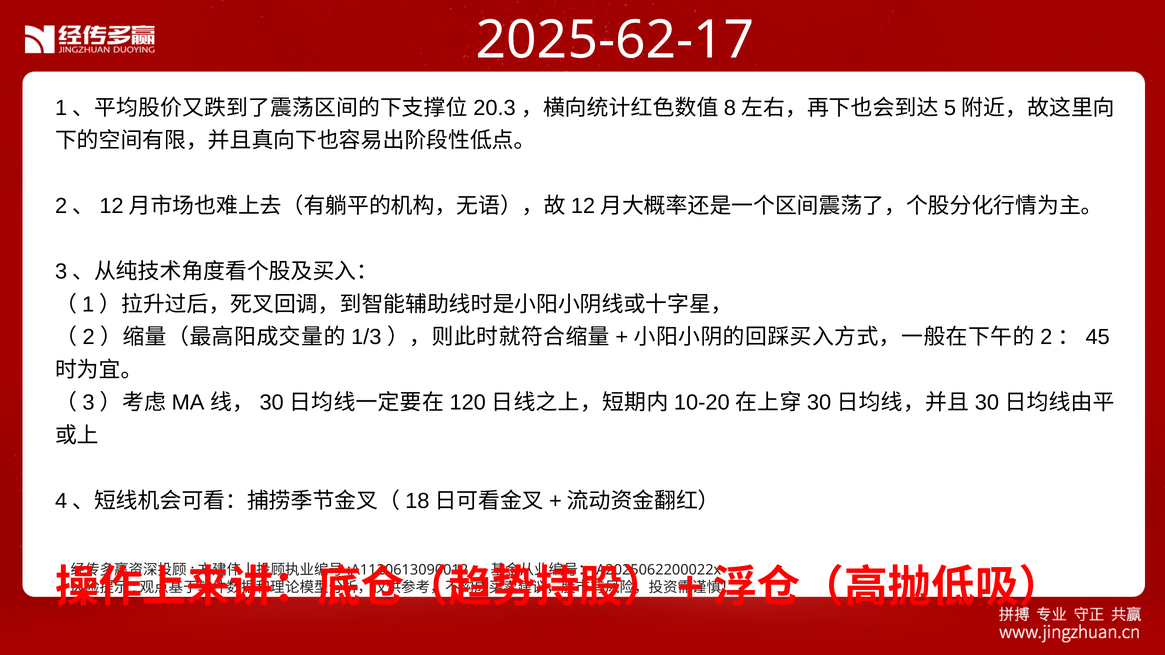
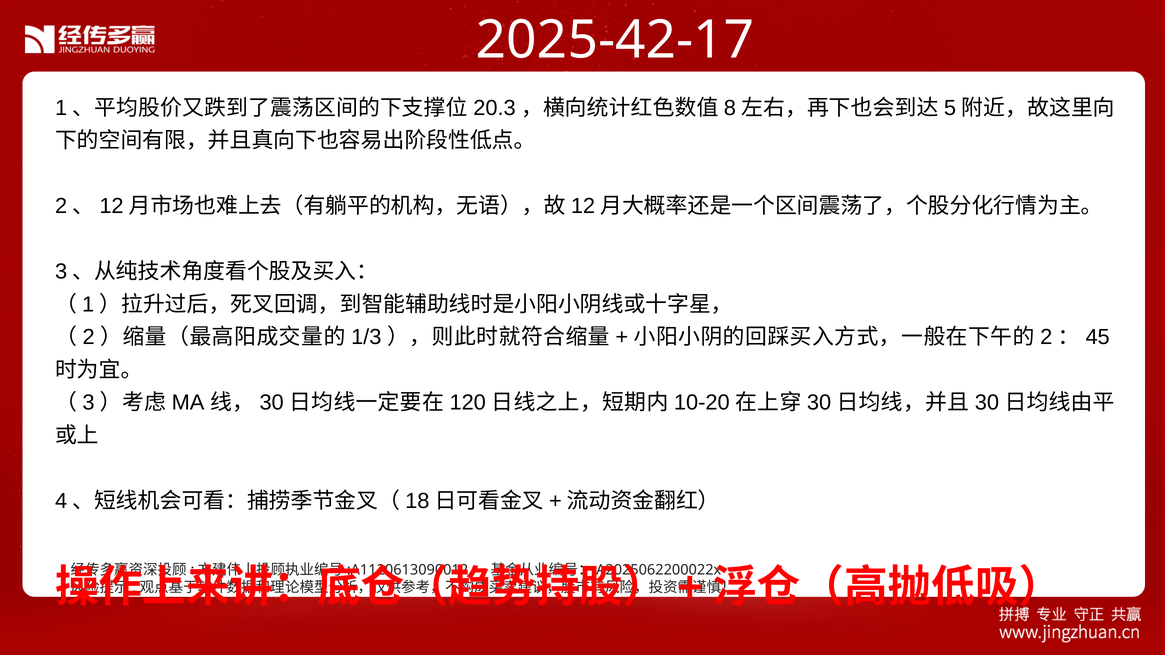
2025-62-17: 2025-62-17 -> 2025-42-17
